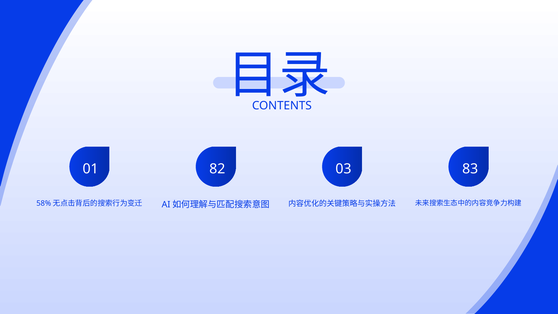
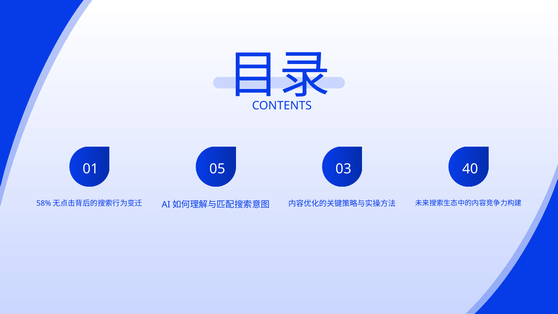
82: 82 -> 05
83: 83 -> 40
